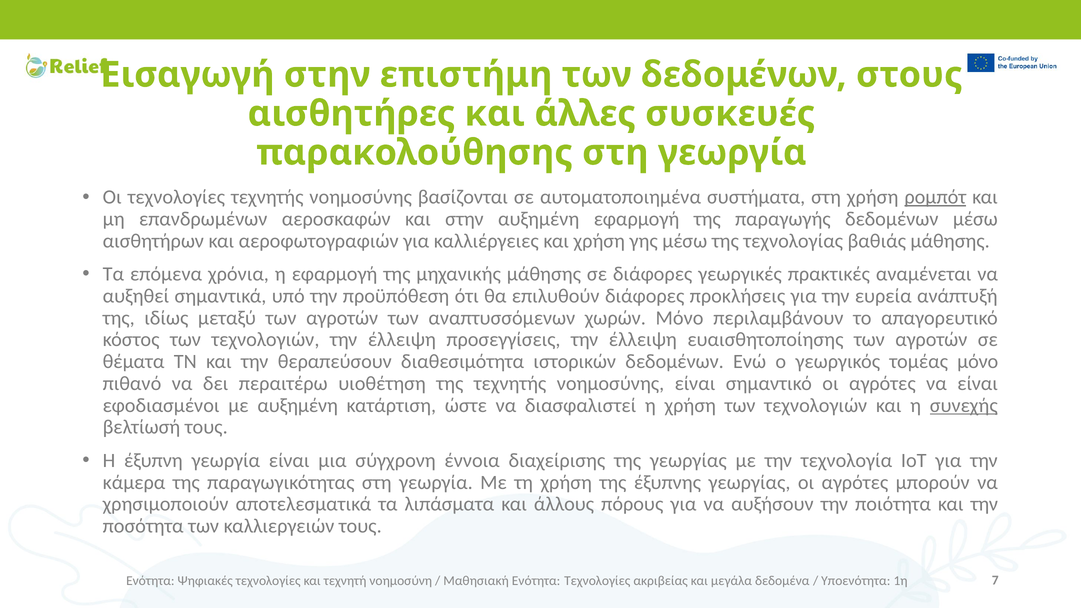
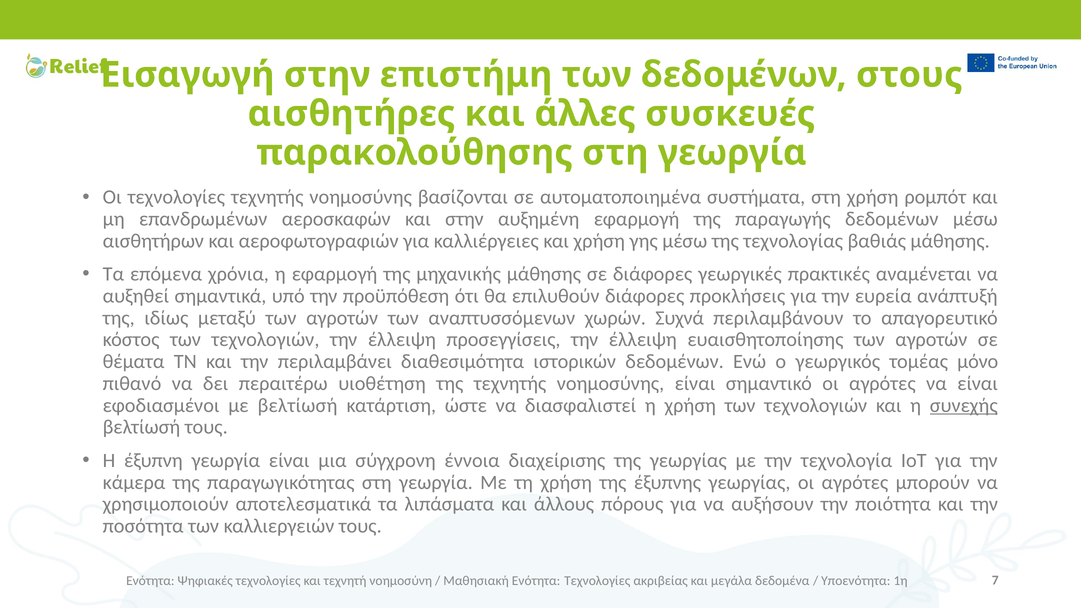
ρομπότ underline: present -> none
χωρών Μόνο: Μόνο -> Συχνά
θεραπεύσουν: θεραπεύσουν -> περιλαμβάνει
με αυξημένη: αυξημένη -> βελτίωσή
